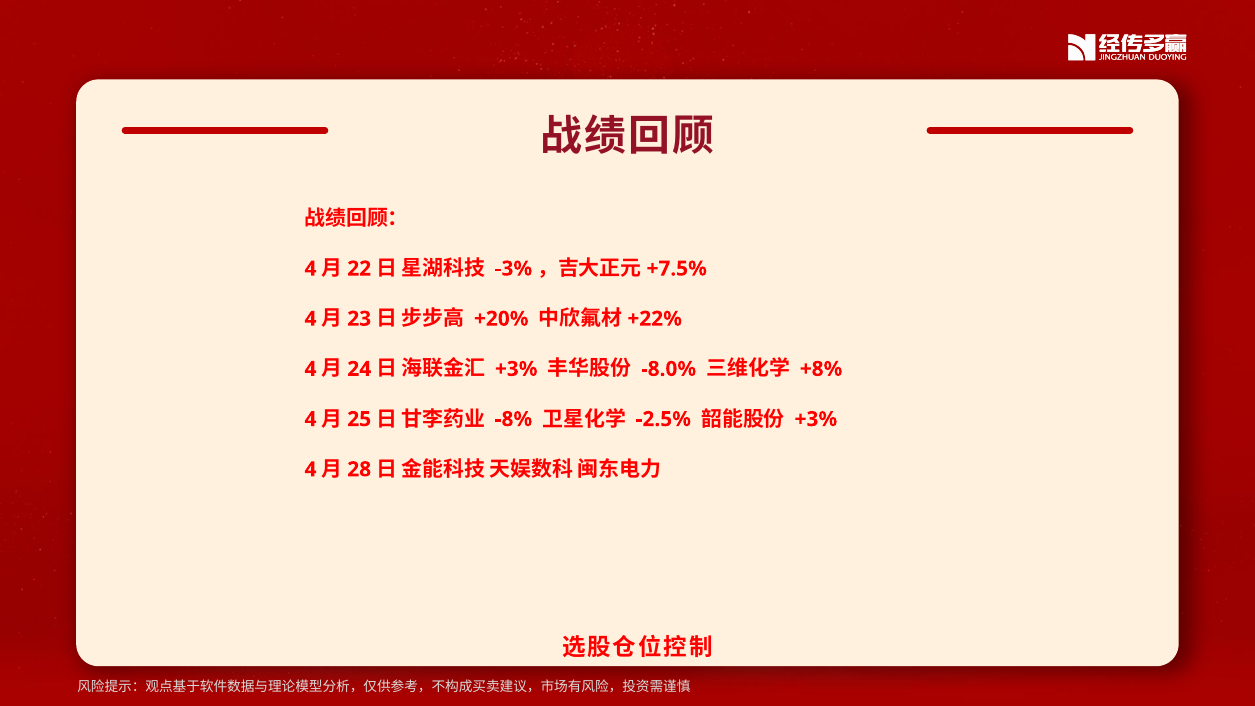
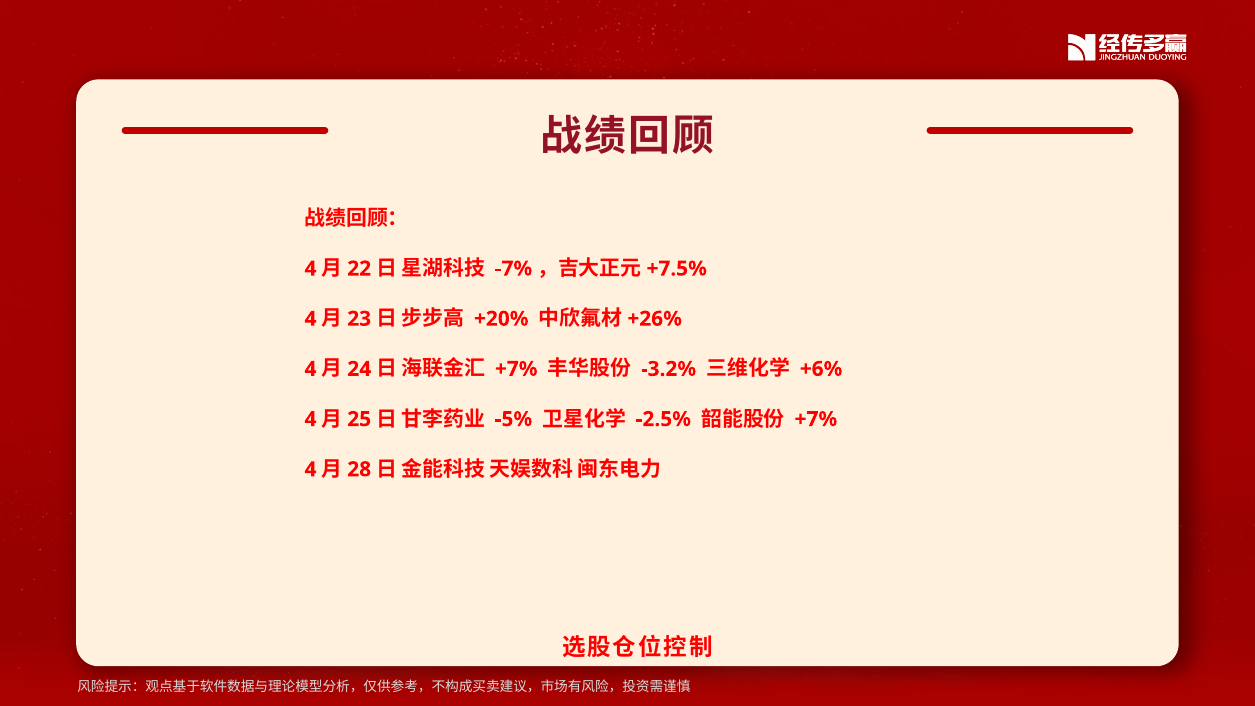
-3%: -3% -> -7%
+22%: +22% -> +26%
+3% at (516, 369): +3% -> +7%
-8.0%: -8.0% -> -3.2%
+8%: +8% -> +6%
-8%: -8% -> -5%
+3% at (816, 419): +3% -> +7%
